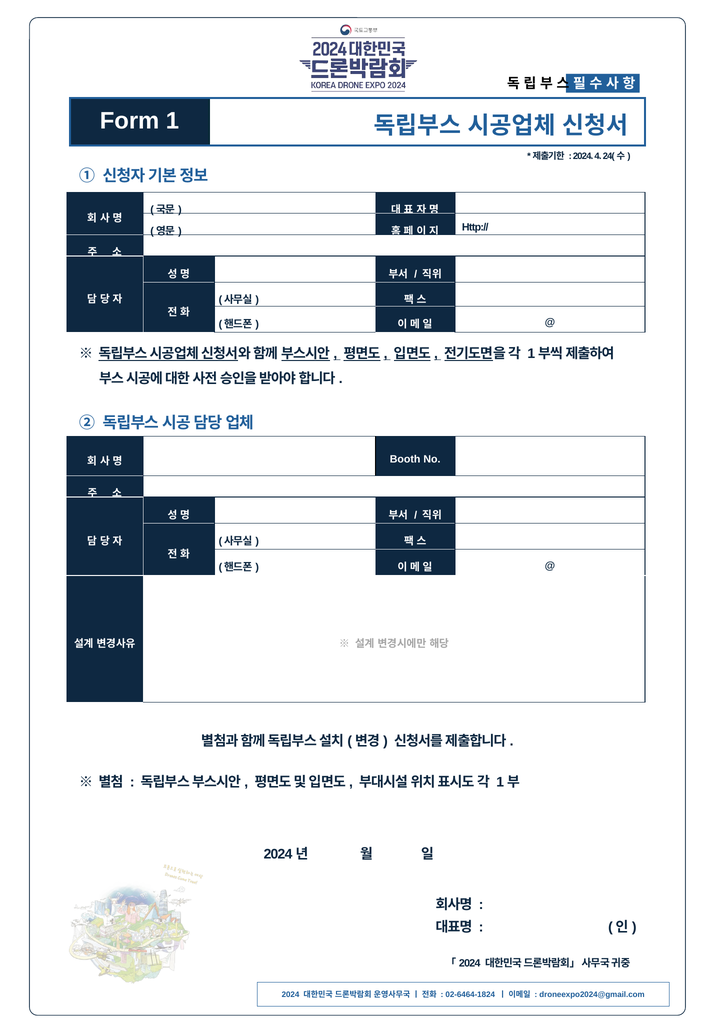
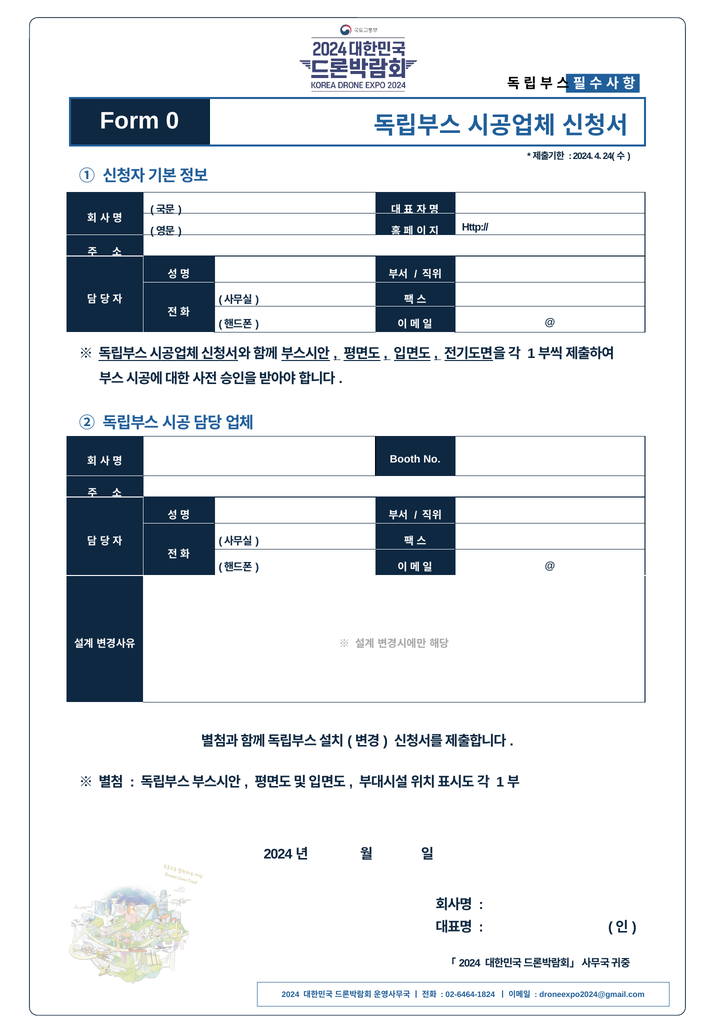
1: 1 -> 0
